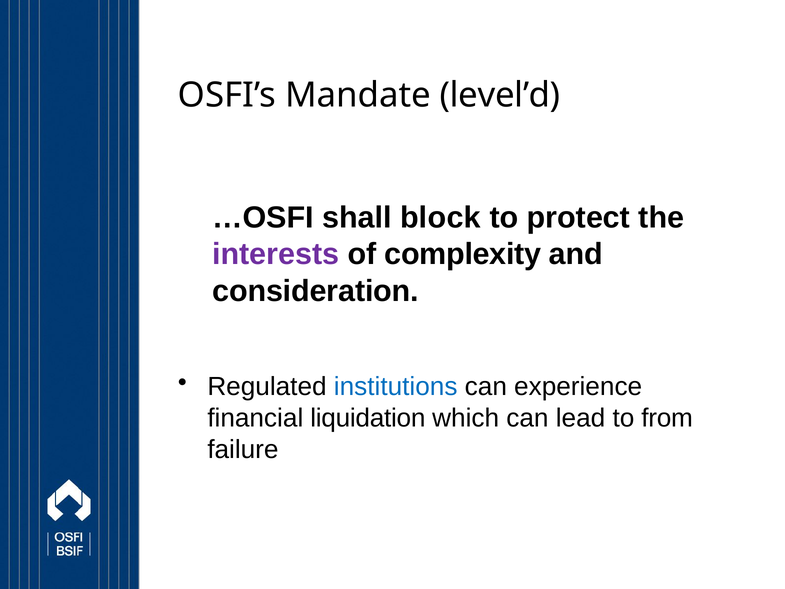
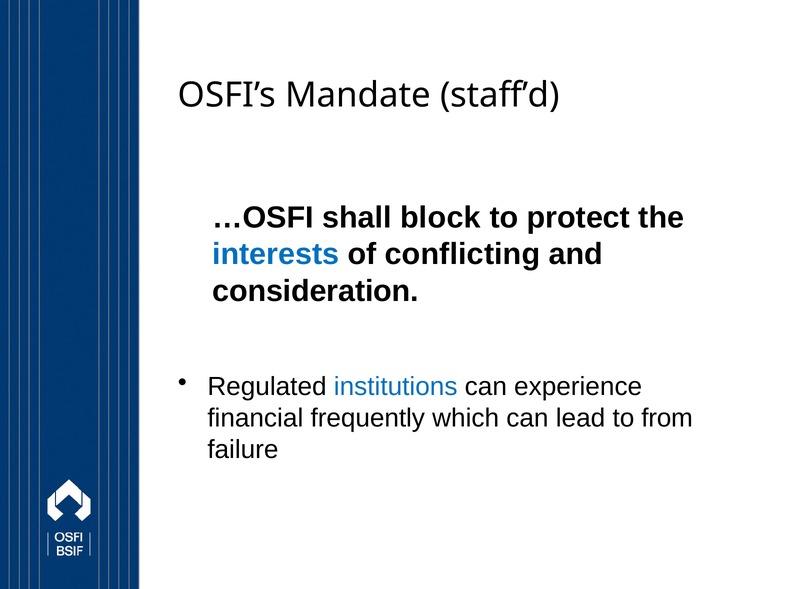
level’d: level’d -> staff’d
interests colour: purple -> blue
complexity: complexity -> conflicting
liquidation: liquidation -> frequently
